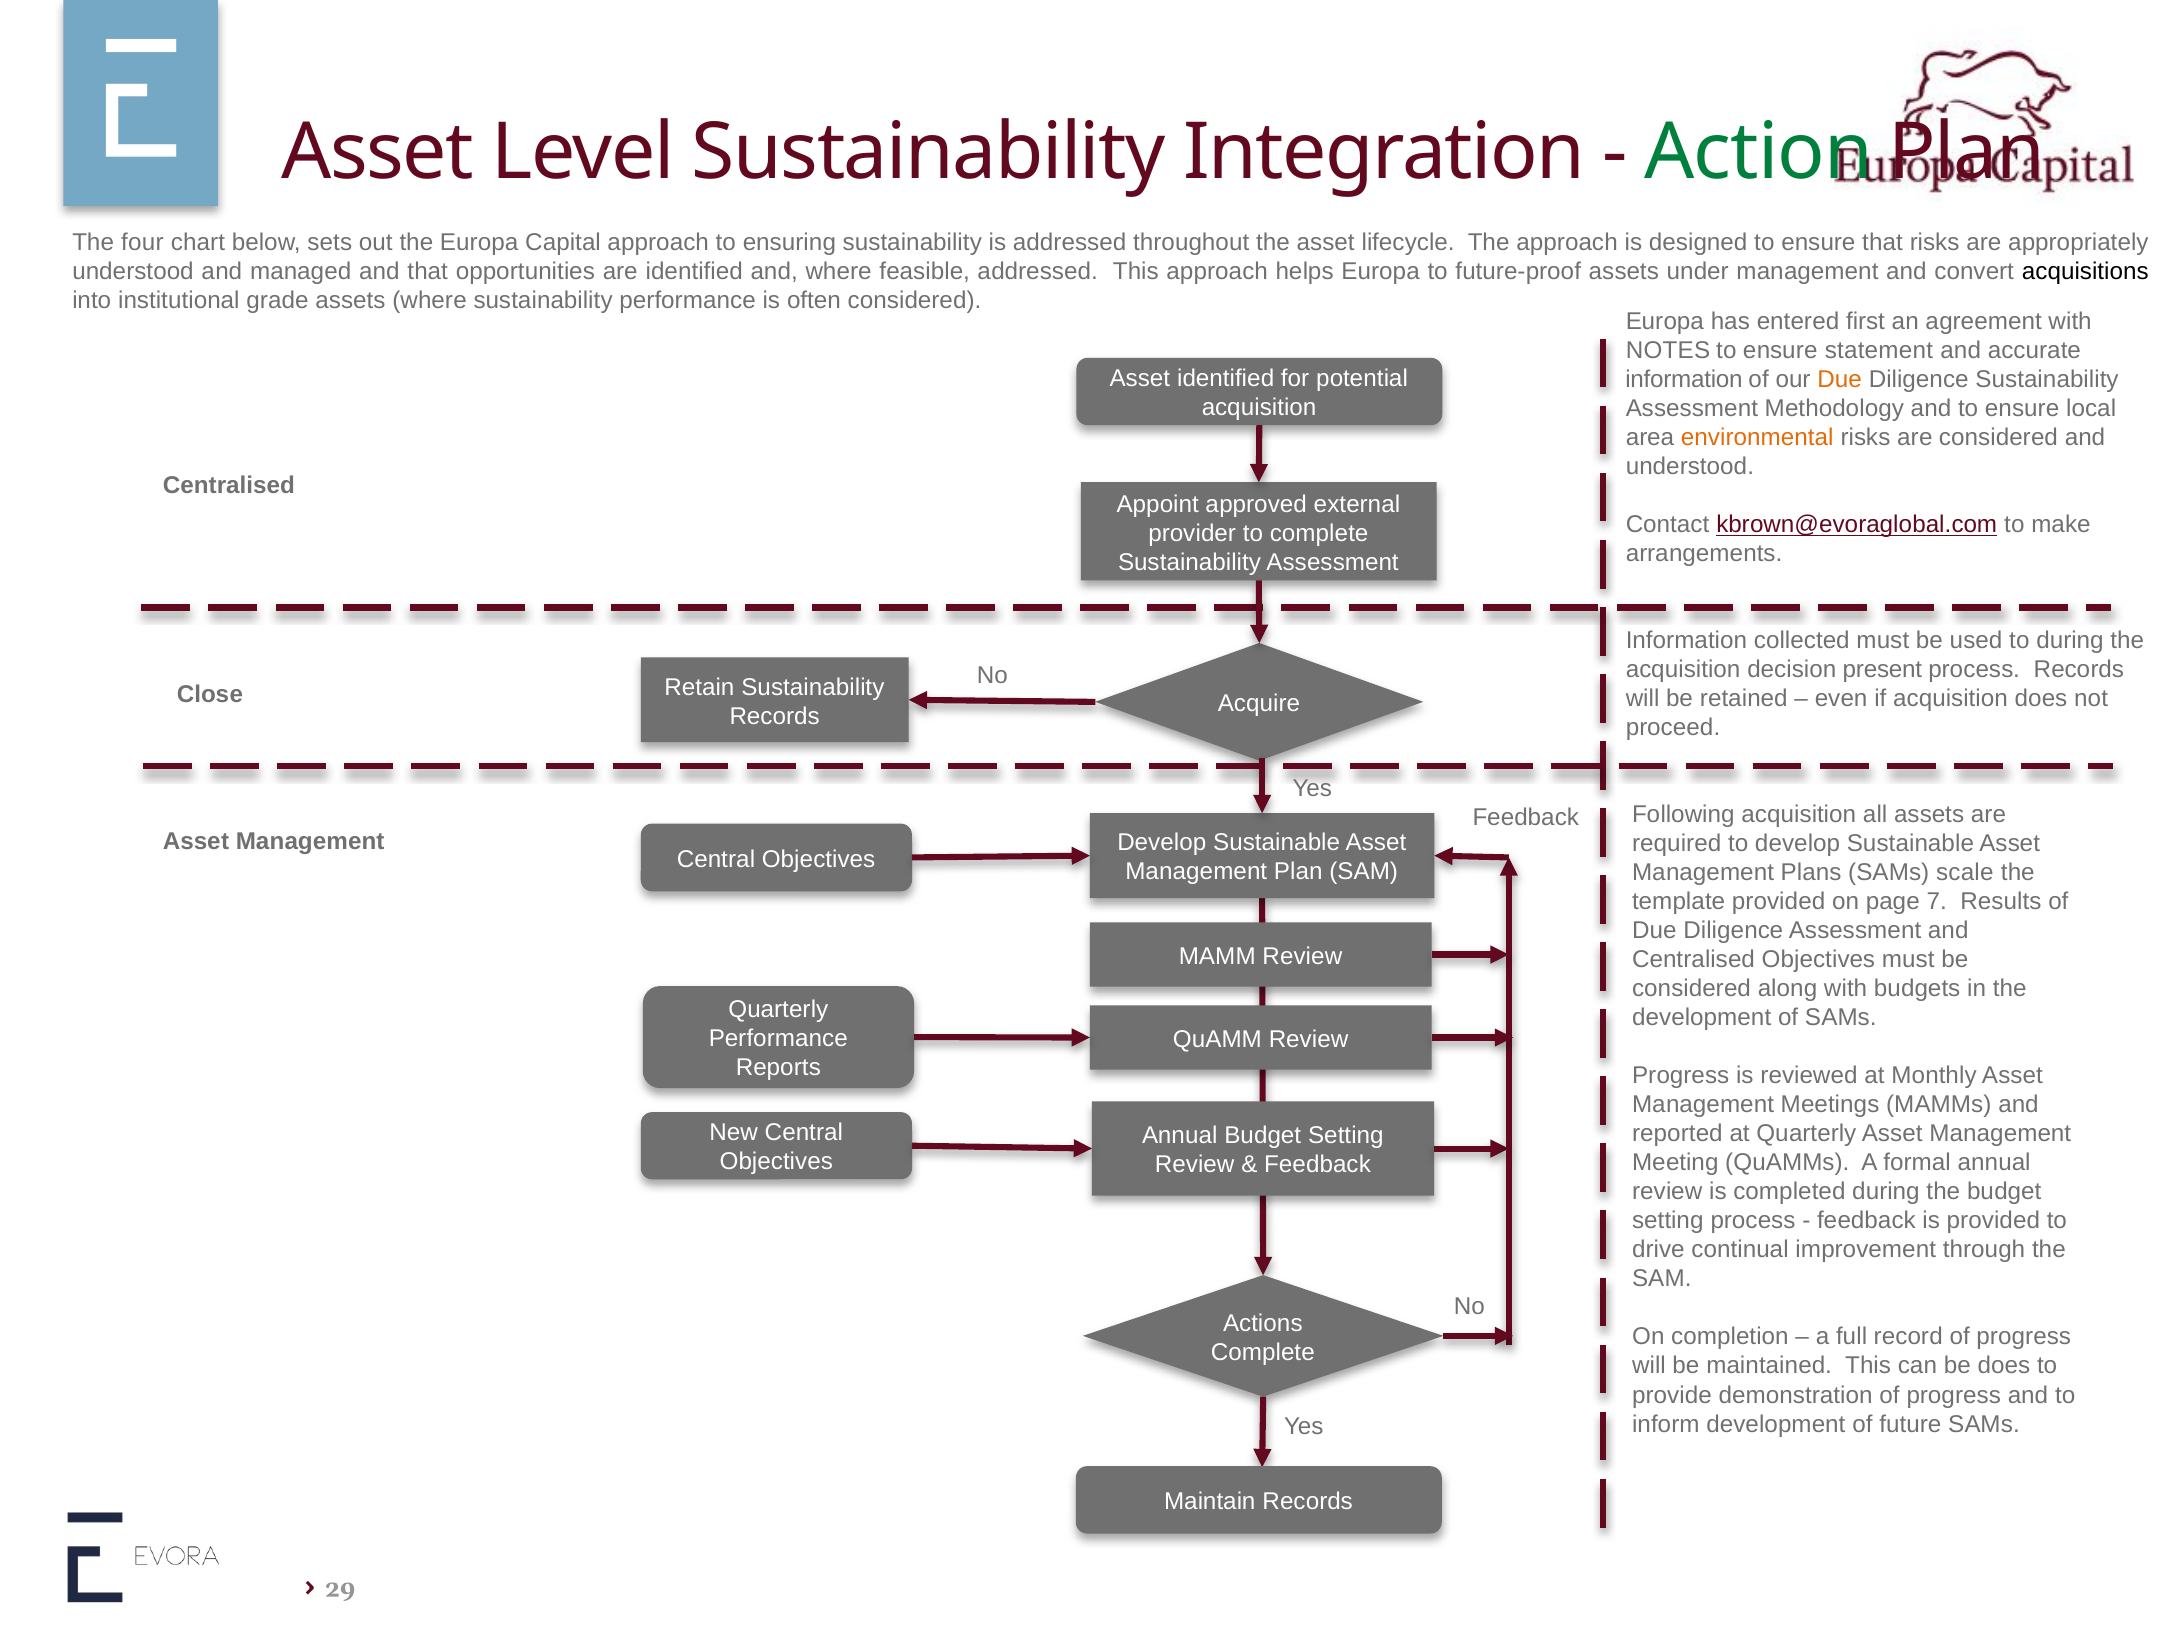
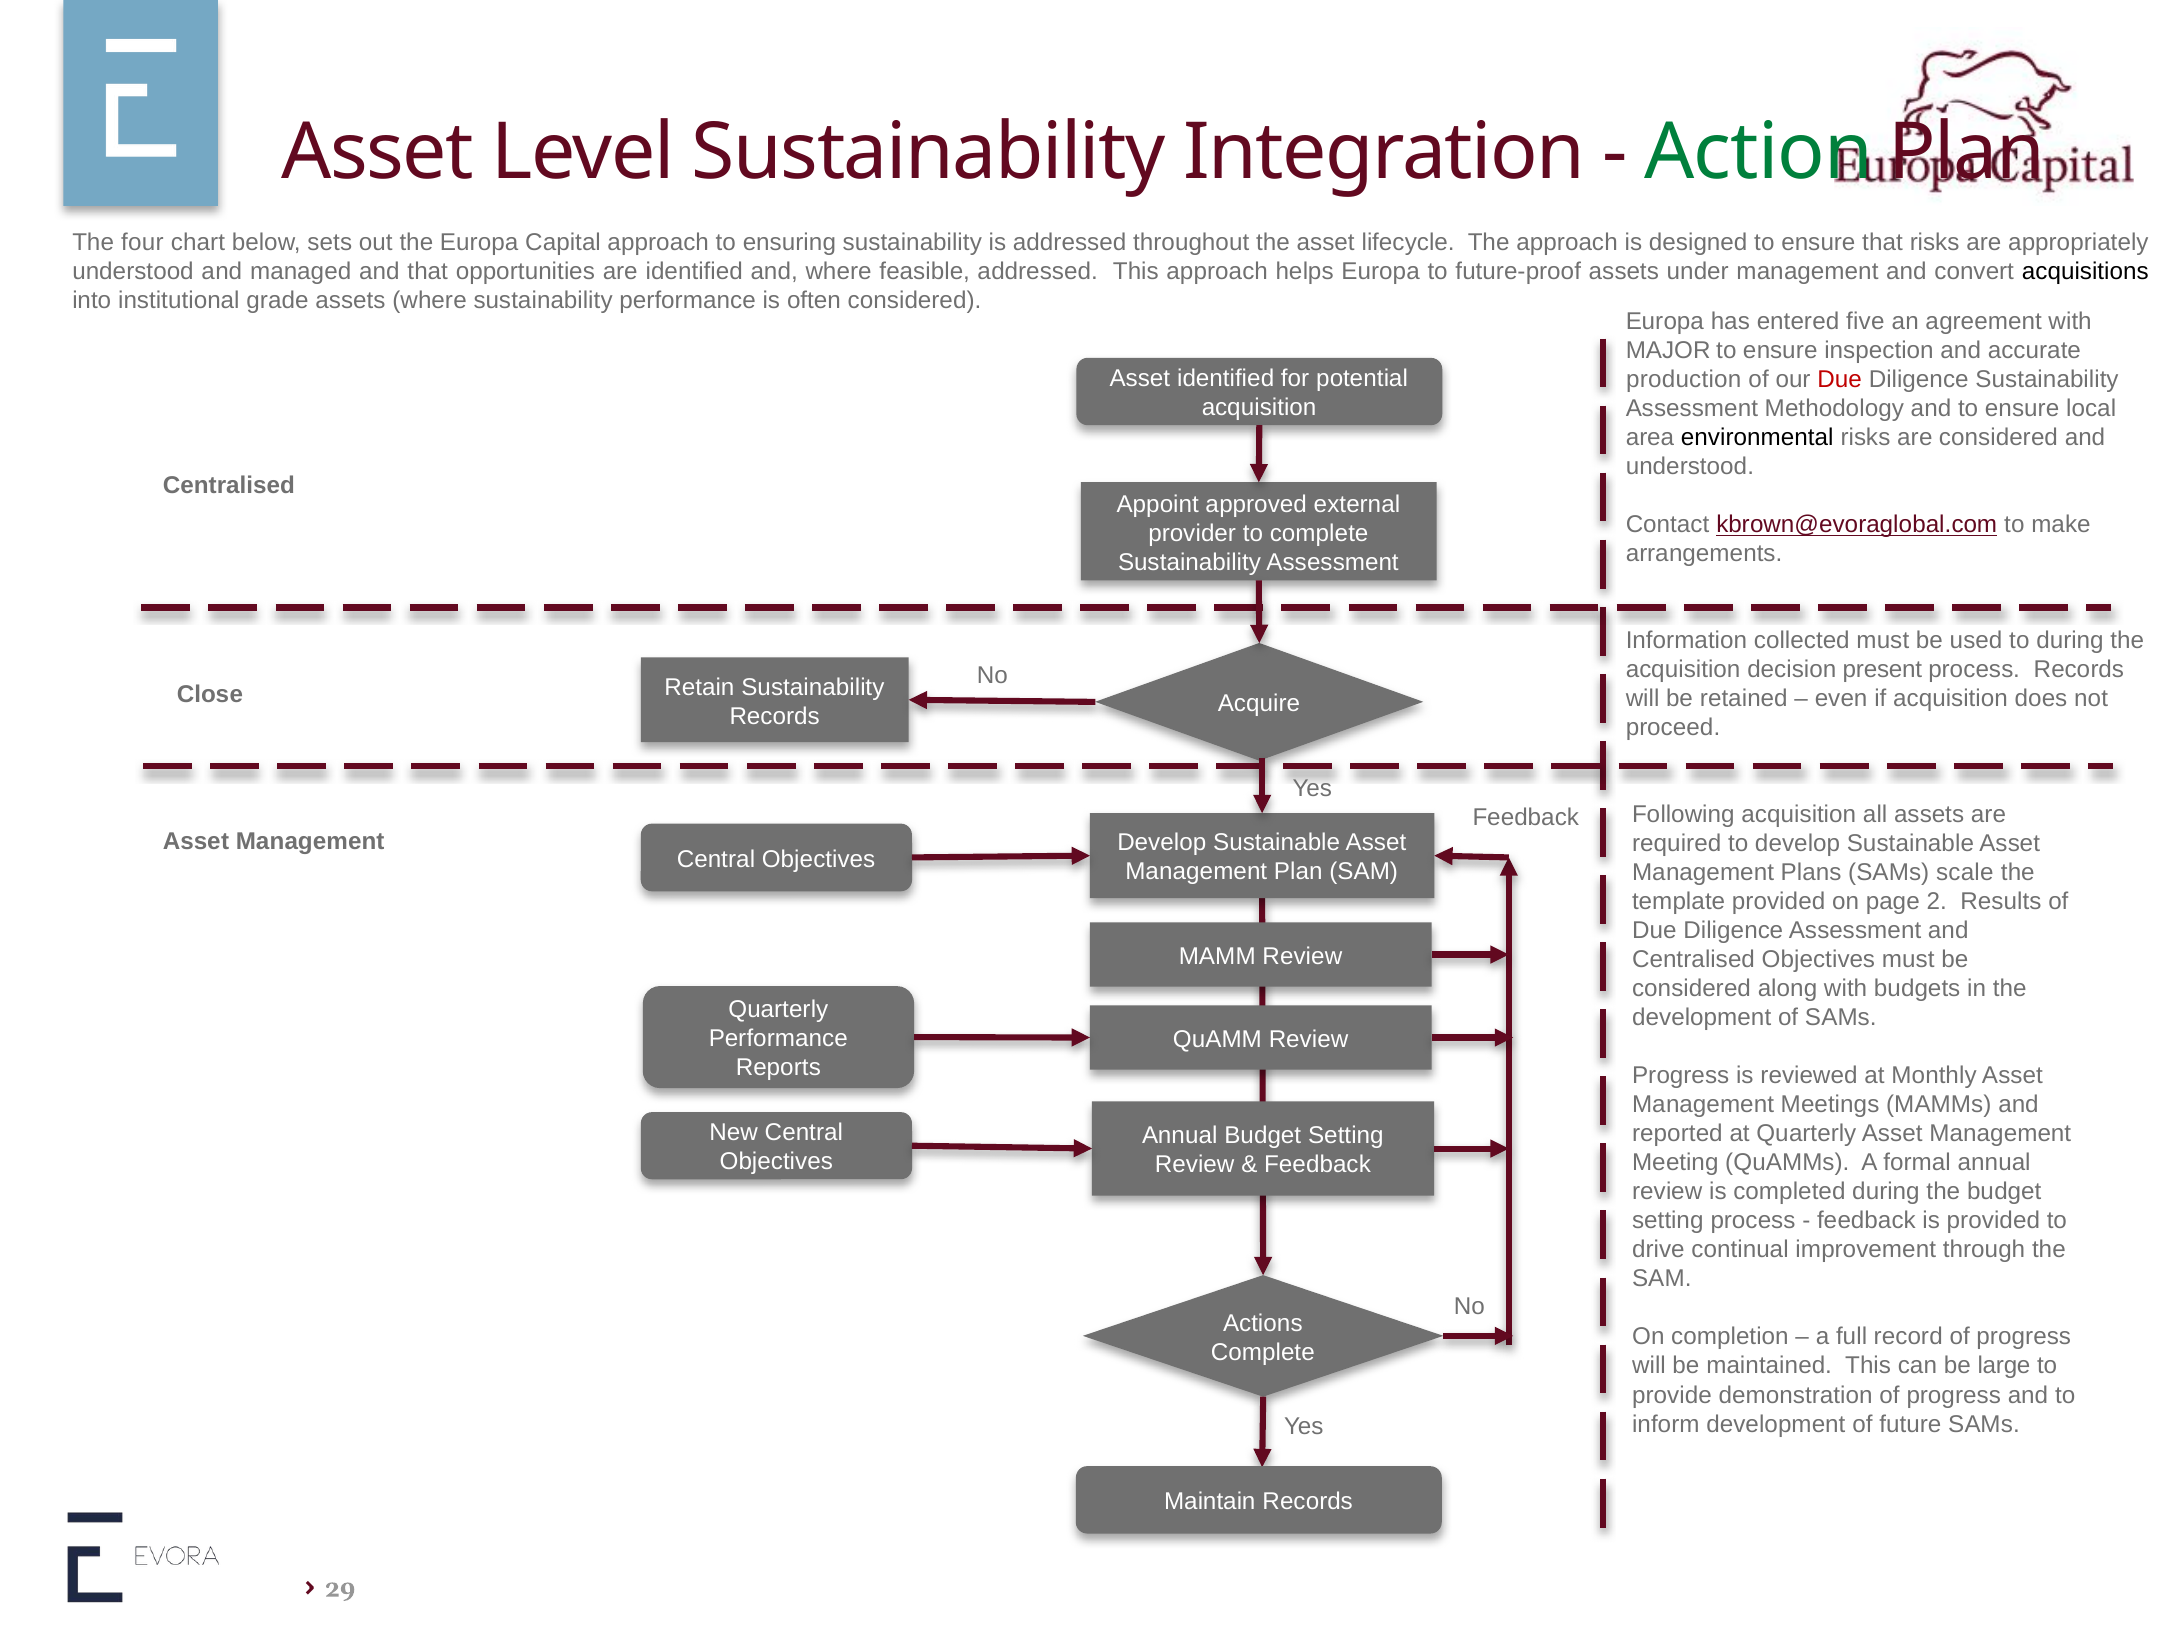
first: first -> five
NOTES: NOTES -> MAJOR
statement: statement -> inspection
information at (1684, 379): information -> production
Due at (1840, 379) colour: orange -> red
environmental colour: orange -> black
7: 7 -> 2
be does: does -> large
